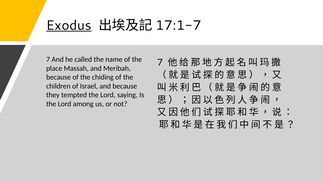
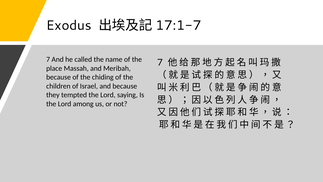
Exodus underline: present -> none
